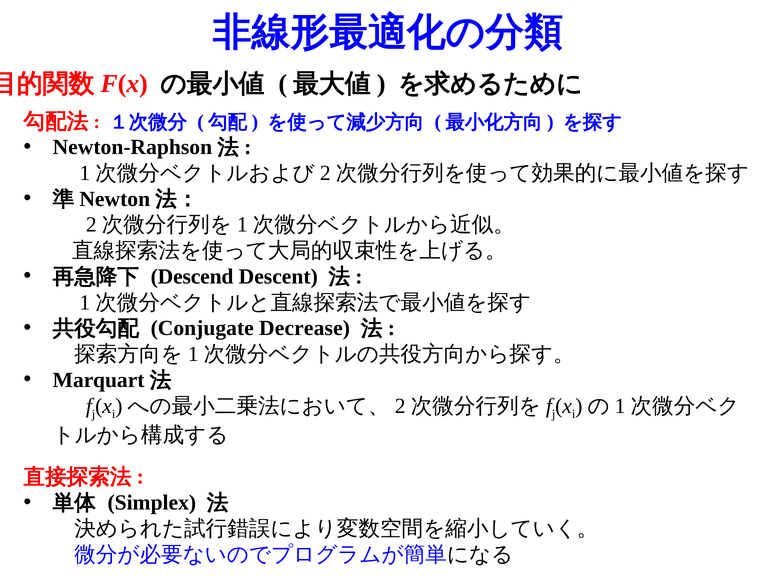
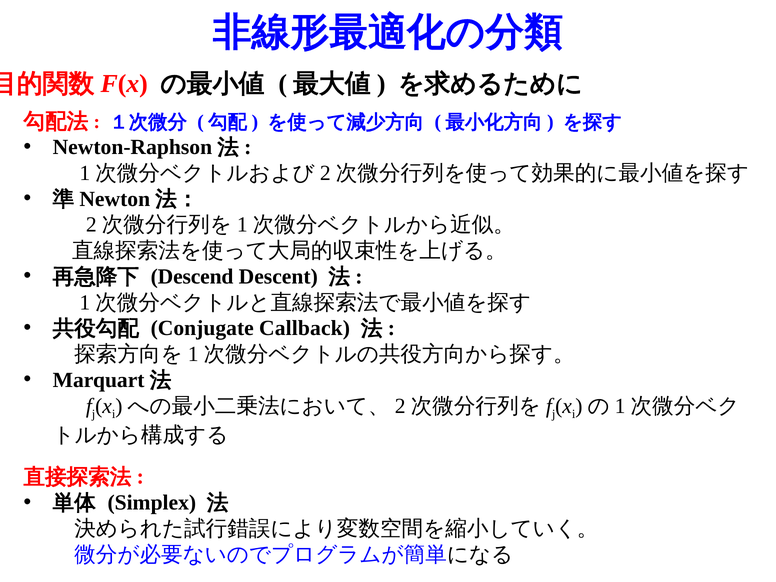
Decrease: Decrease -> Callback
